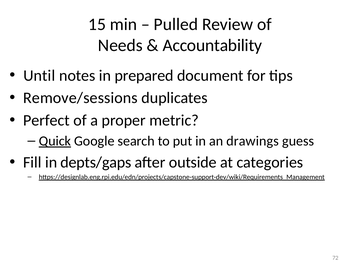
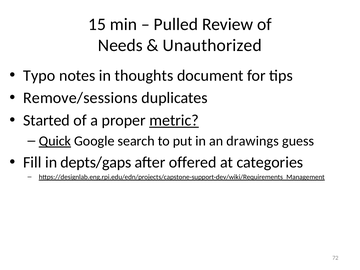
Accountability: Accountability -> Unauthorized
Until: Until -> Typo
prepared: prepared -> thoughts
Perfect: Perfect -> Started
metric underline: none -> present
outside: outside -> offered
